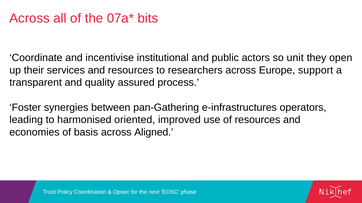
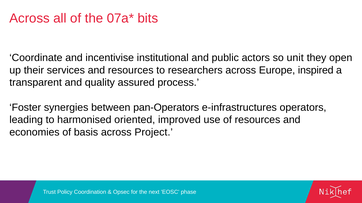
support: support -> inspired
pan-Gathering: pan-Gathering -> pan-Operators
Aligned: Aligned -> Project
